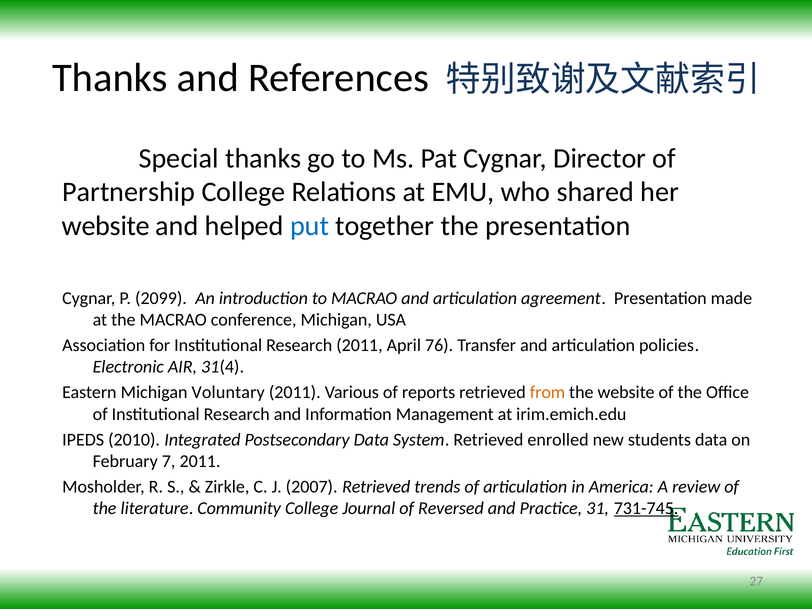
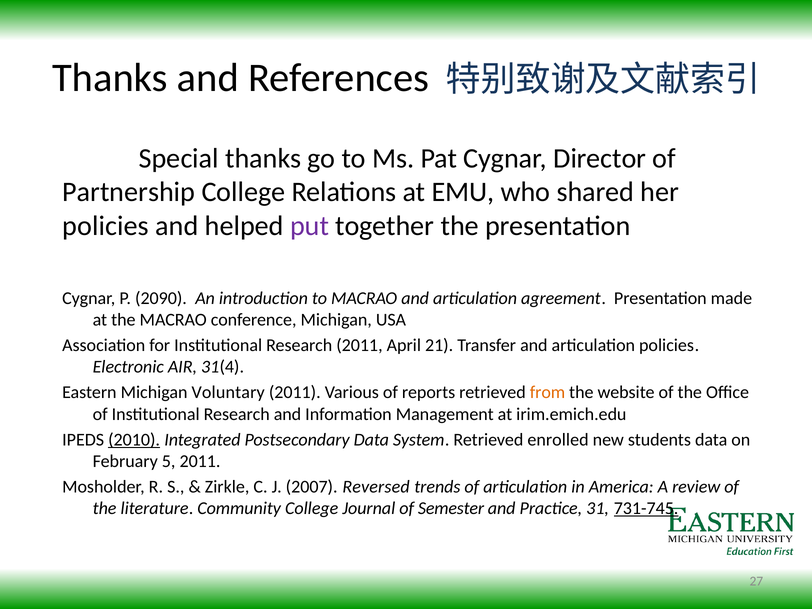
website at (106, 226): website -> policies
put colour: blue -> purple
2099: 2099 -> 2090
76: 76 -> 21
2010 underline: none -> present
7: 7 -> 5
2007 Retrieved: Retrieved -> Reversed
Reversed: Reversed -> Semester
